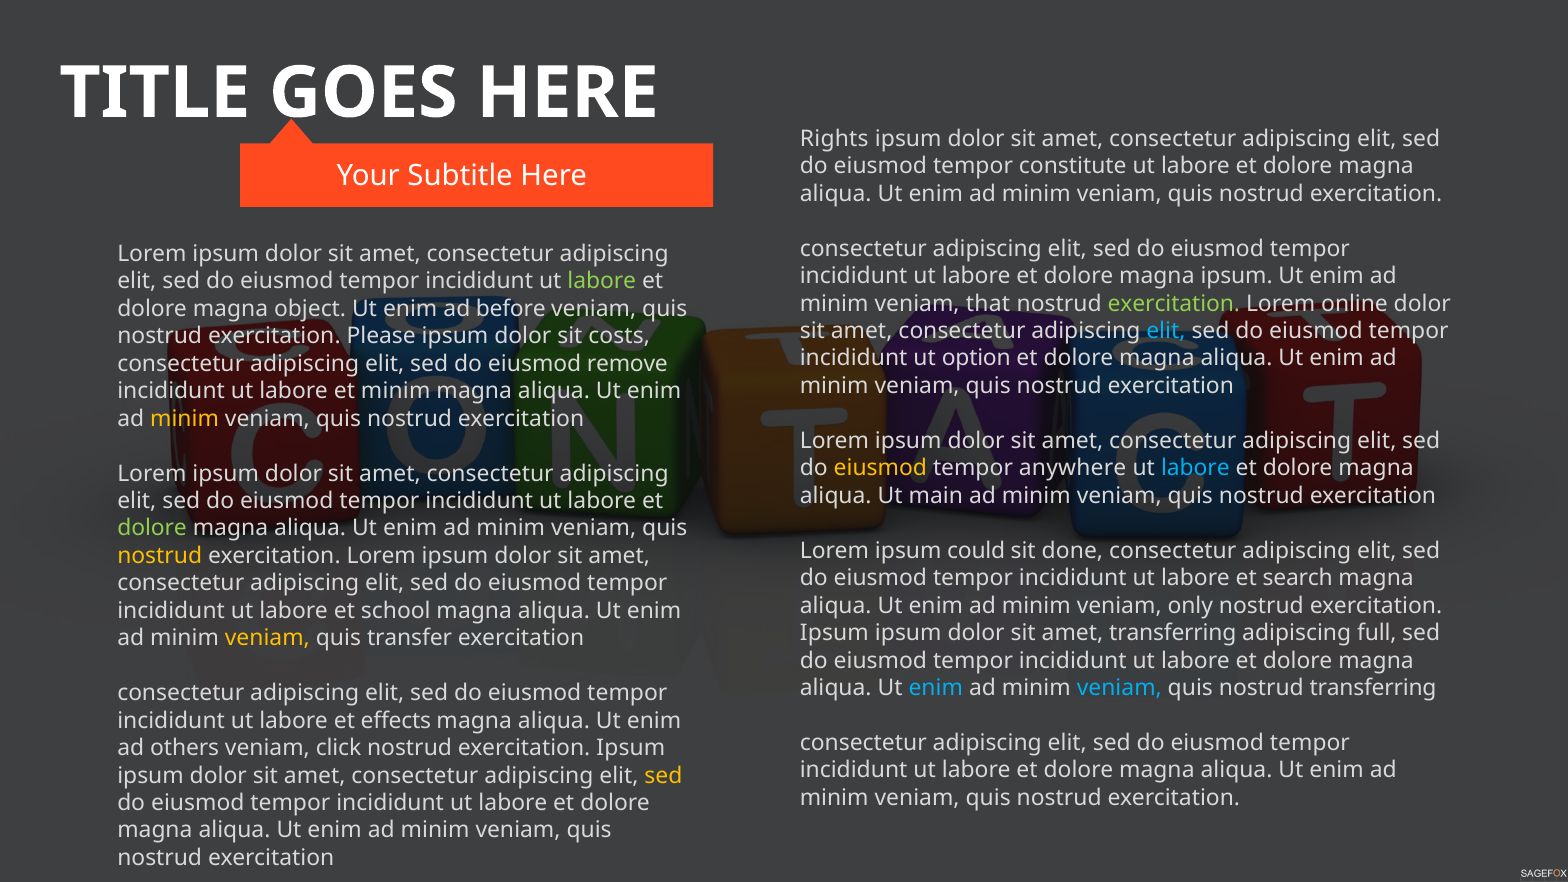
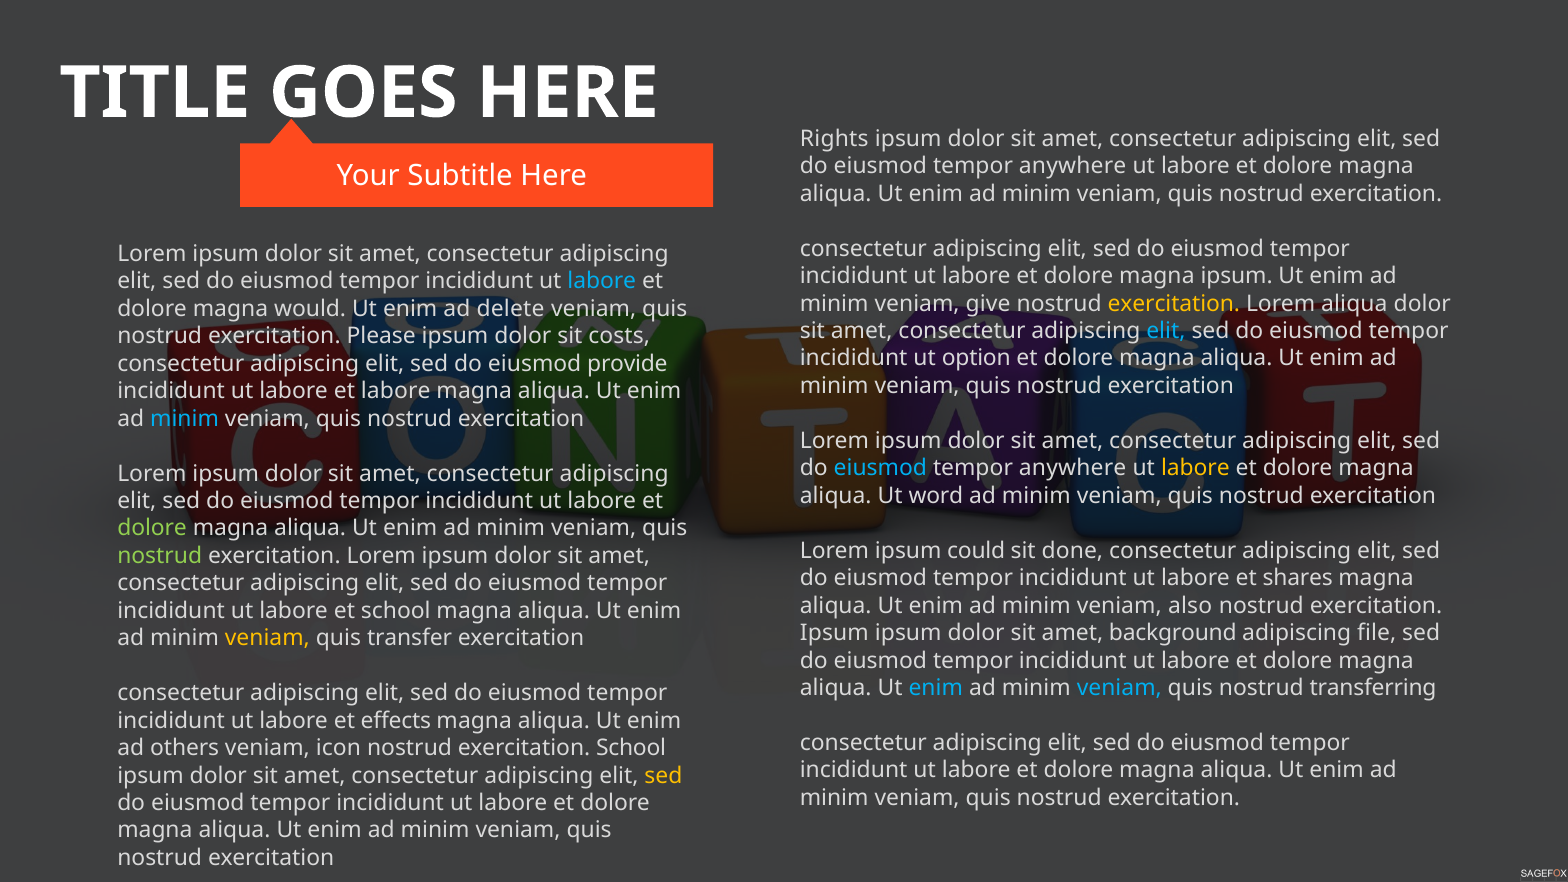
constitute at (1073, 166): constitute -> anywhere
labore at (602, 281) colour: light green -> light blue
that: that -> give
exercitation at (1174, 304) colour: light green -> yellow
Lorem online: online -> aliqua
object: object -> would
before: before -> delete
remove: remove -> provide
et minim: minim -> labore
minim at (185, 419) colour: yellow -> light blue
eiusmod at (880, 468) colour: yellow -> light blue
labore at (1195, 468) colour: light blue -> yellow
main: main -> word
nostrud at (160, 556) colour: yellow -> light green
search: search -> shares
only: only -> also
amet transferring: transferring -> background
full: full -> file
click: click -> icon
Ipsum at (631, 748): Ipsum -> School
